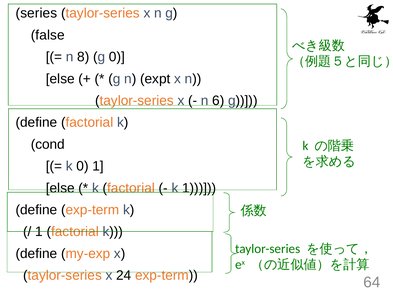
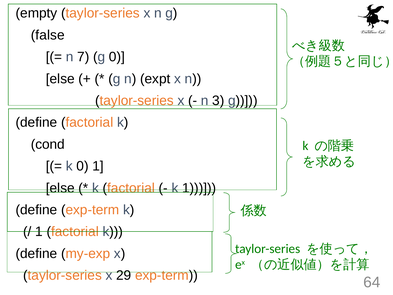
series: series -> empty
8: 8 -> 7
6: 6 -> 3
24: 24 -> 29
